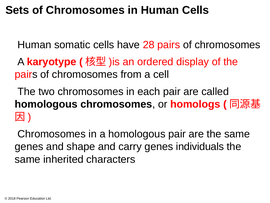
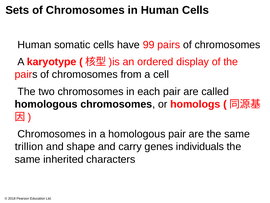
28: 28 -> 99
genes at (29, 146): genes -> trillion
